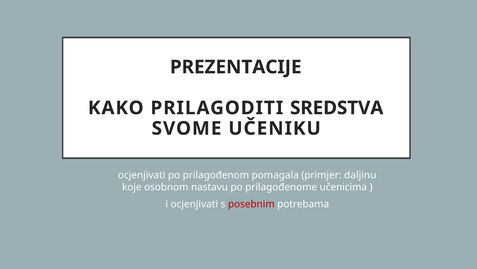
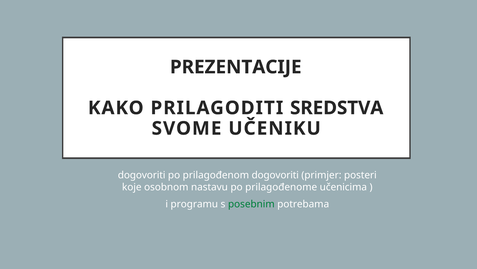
ocjenjivati at (142, 175): ocjenjivati -> dogovoriti
prilagođenom pomagala: pomagala -> dogovoriti
daljinu: daljinu -> posteri
i ocjenjivati: ocjenjivati -> programu
posebnim colour: red -> green
